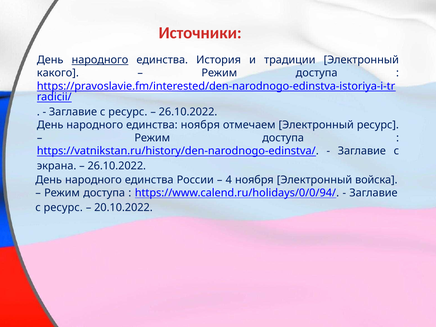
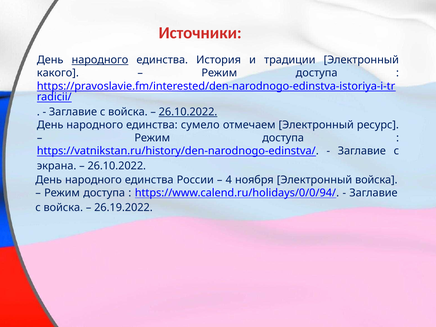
ресурс at (128, 112): ресурс -> войска
26.10.2022 at (188, 112) underline: none -> present
единства ноября: ноября -> сумело
ресурс at (63, 208): ресурс -> войска
20.10.2022: 20.10.2022 -> 26.19.2022
